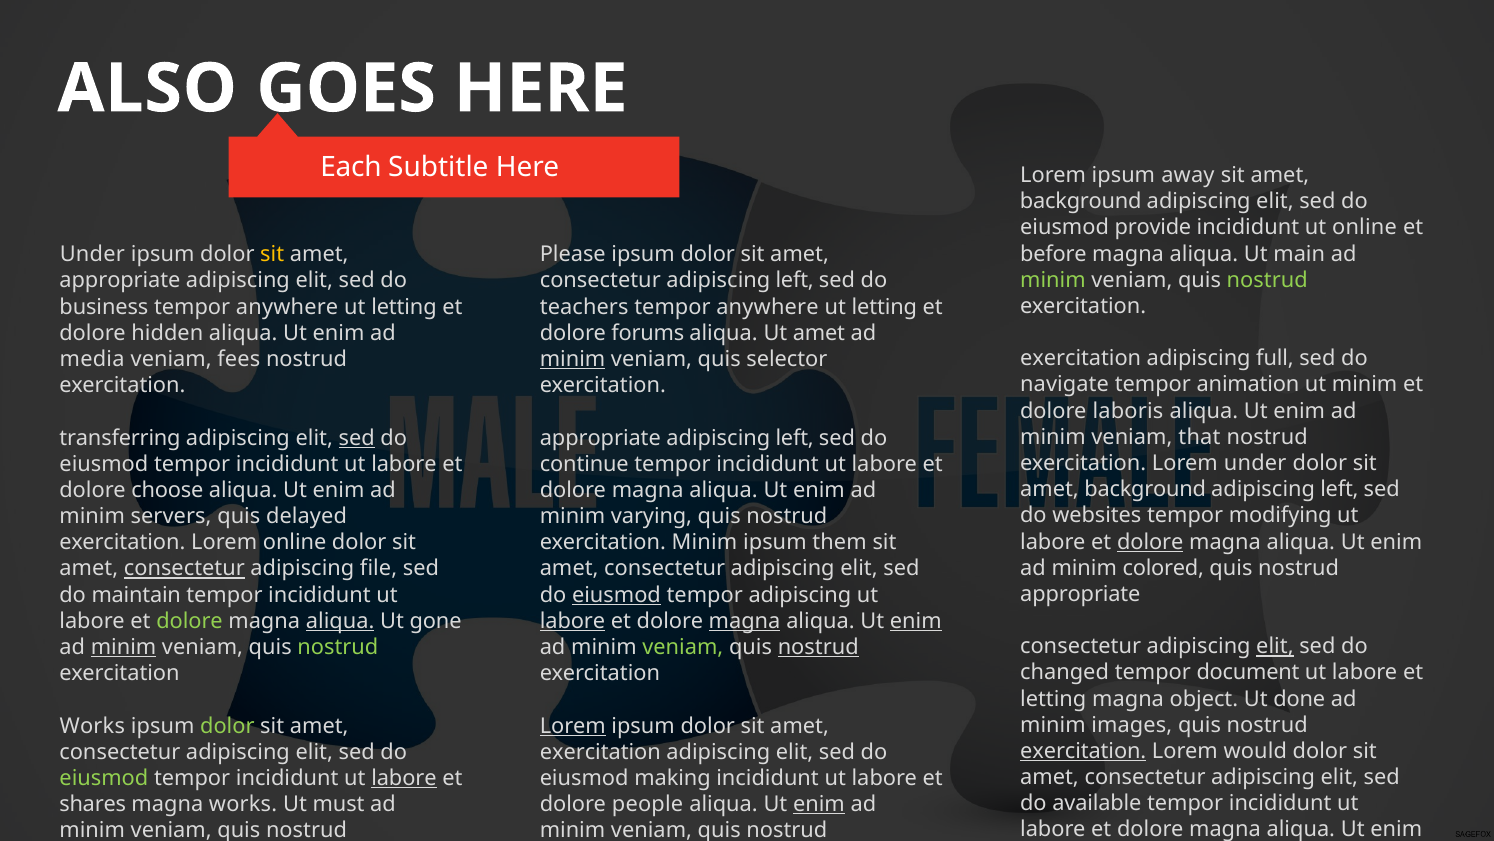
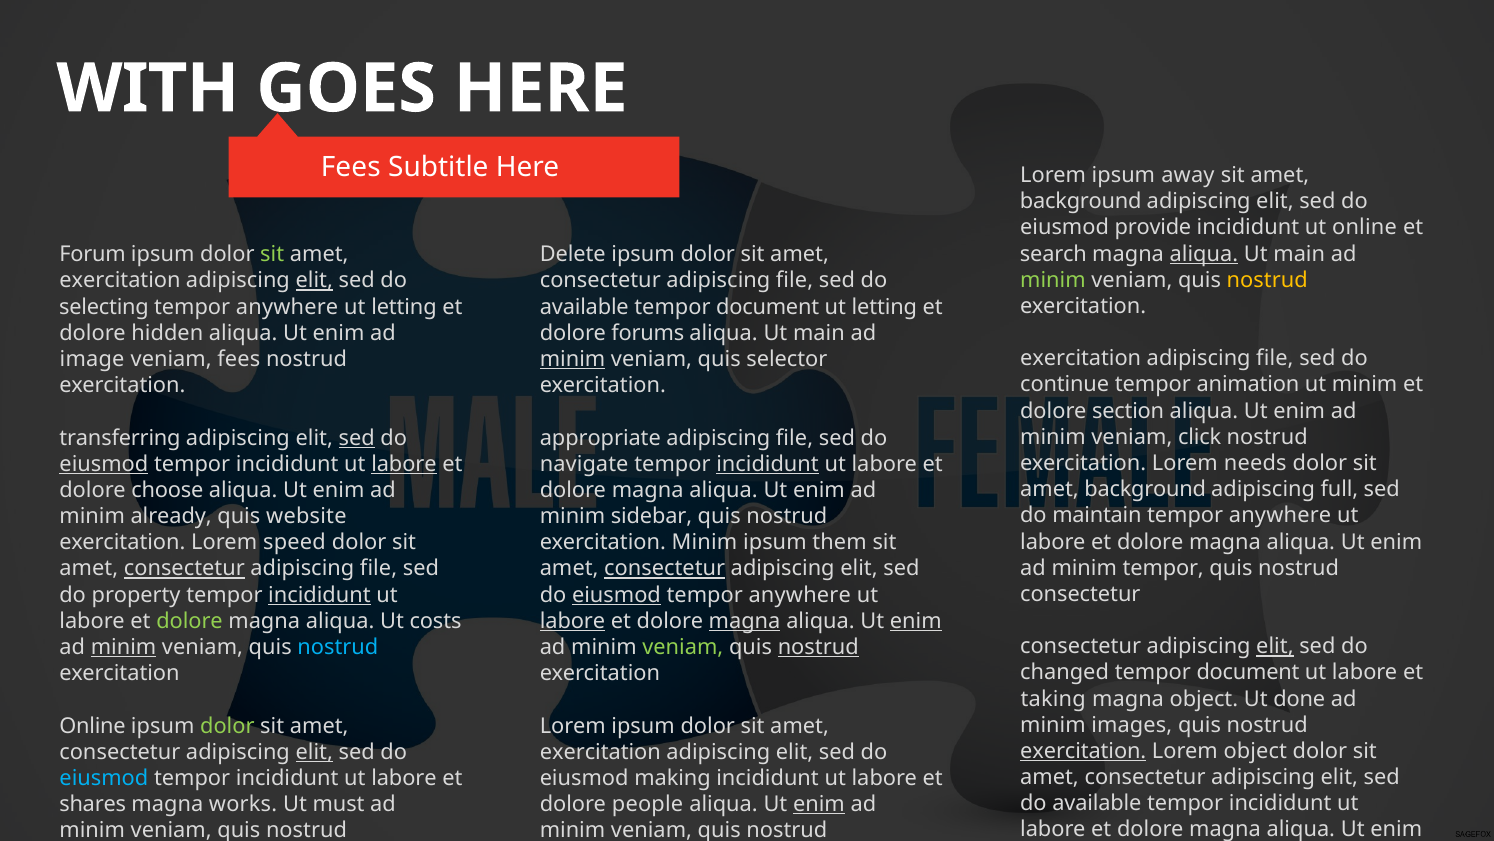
ALSO: ALSO -> WITH
Each at (351, 167): Each -> Fees
before: before -> search
aliqua at (1204, 254) underline: none -> present
Under at (92, 254): Under -> Forum
sit at (272, 254) colour: yellow -> light green
Please: Please -> Delete
nostrud at (1267, 280) colour: light green -> yellow
appropriate at (120, 281): appropriate -> exercitation
elit at (314, 281) underline: none -> present
left at (795, 281): left -> file
business: business -> selecting
teachers at (584, 307): teachers -> available
anywhere at (767, 307): anywhere -> document
amet at (819, 333): amet -> main
full at (1275, 358): full -> file
media: media -> image
navigate: navigate -> continue
laboris: laboris -> section
that: that -> click
left at (795, 438): left -> file
Lorem under: under -> needs
eiusmod at (104, 464) underline: none -> present
labore at (404, 464) underline: none -> present
continue: continue -> navigate
incididunt at (768, 464) underline: none -> present
left at (1339, 489): left -> full
websites: websites -> maintain
modifying at (1280, 515): modifying -> anywhere
servers: servers -> already
delayed: delayed -> website
varying: varying -> sidebar
dolore at (1150, 541) underline: present -> none
Lorem online: online -> speed
minim colored: colored -> tempor
consectetur at (665, 568) underline: none -> present
appropriate at (1080, 594): appropriate -> consectetur
maintain: maintain -> property
incididunt at (319, 594) underline: none -> present
adipiscing at (800, 594): adipiscing -> anywhere
aliqua at (340, 621) underline: present -> none
gone: gone -> costs
nostrud at (338, 647) colour: light green -> light blue
letting at (1053, 698): letting -> taking
Works at (92, 725): Works -> Online
Lorem at (573, 725) underline: present -> none
Lorem would: would -> object
elit at (314, 751) underline: none -> present
eiusmod at (104, 778) colour: light green -> light blue
labore at (404, 778) underline: present -> none
